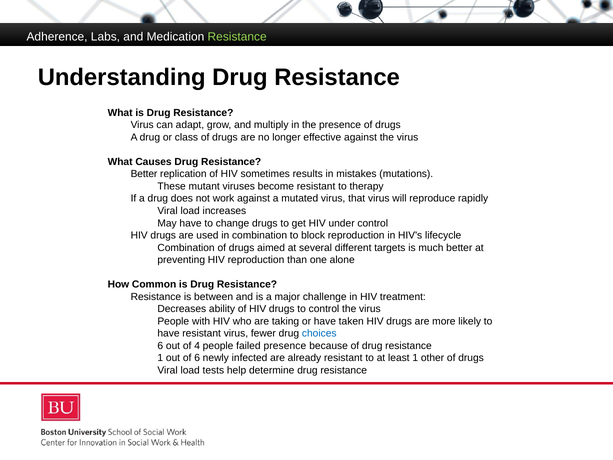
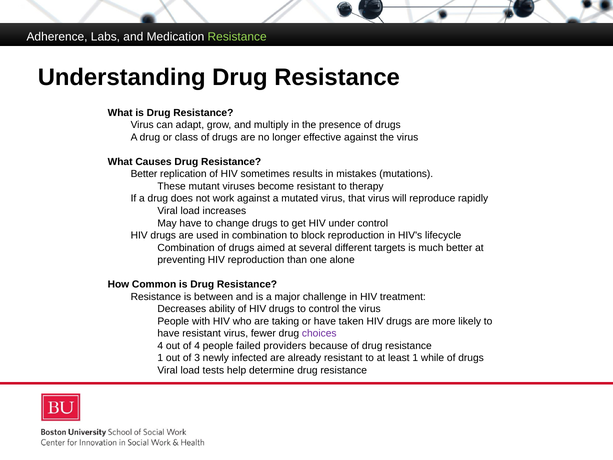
choices colour: blue -> purple
6 at (160, 346): 6 -> 4
failed presence: presence -> providers
of 6: 6 -> 3
other: other -> while
